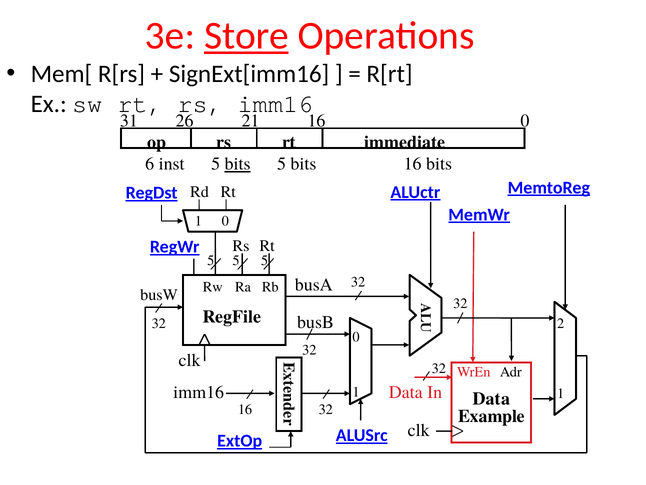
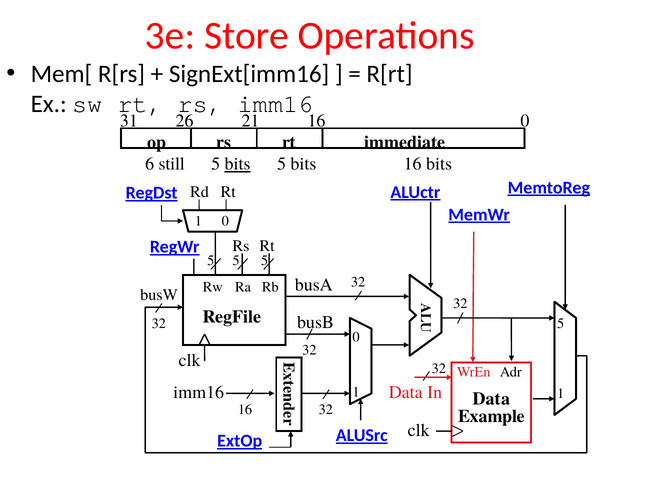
Store underline: present -> none
inst: inst -> still
2 at (561, 323): 2 -> 5
